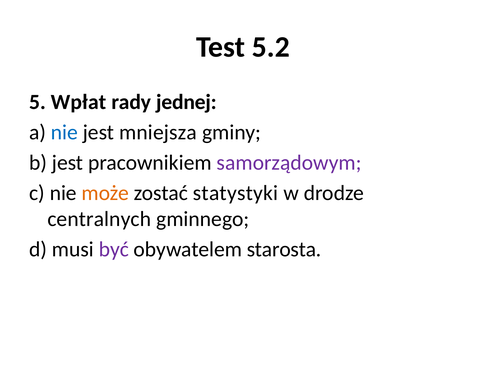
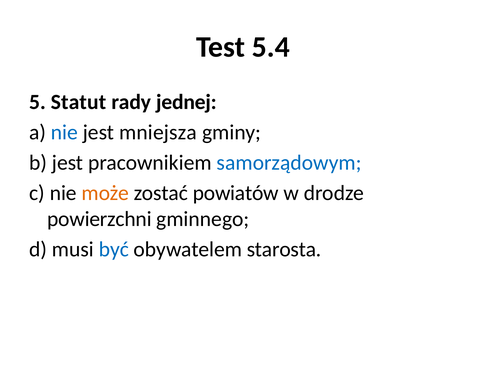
5.2: 5.2 -> 5.4
Wpłat: Wpłat -> Statut
samorządowym colour: purple -> blue
statystyki: statystyki -> powiatów
centralnych: centralnych -> powierzchni
być colour: purple -> blue
